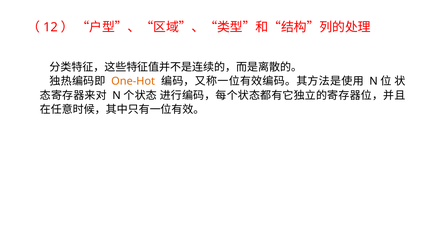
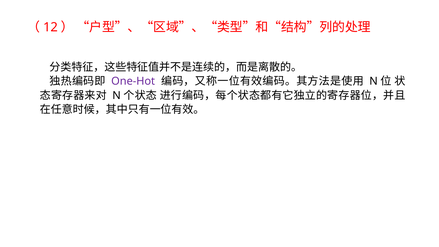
One-Hot colour: orange -> purple
